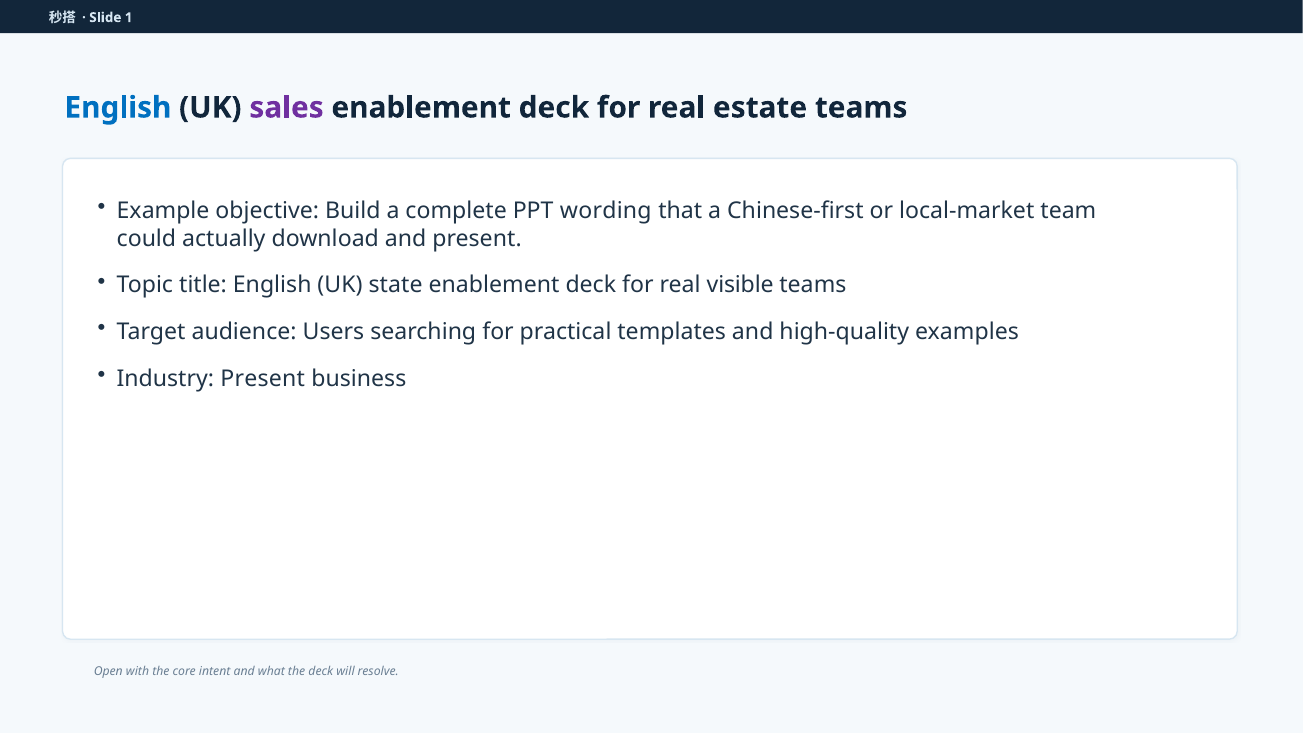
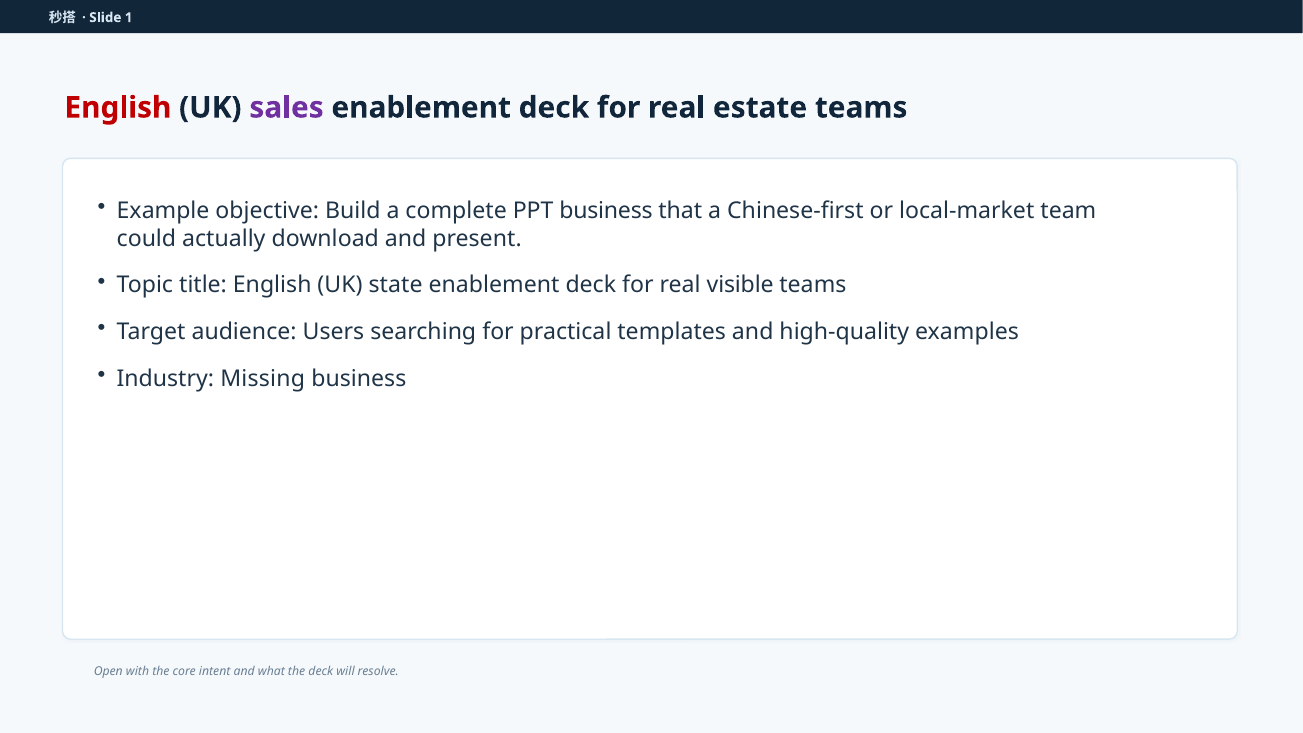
English at (118, 108) colour: blue -> red
PPT wording: wording -> business
Industry Present: Present -> Missing
